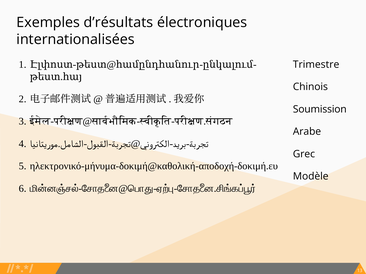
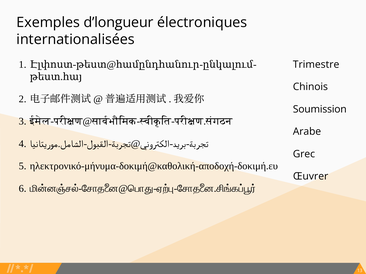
d’résultats: d’résultats -> d’longueur
Modèle: Modèle -> Œuvrer
